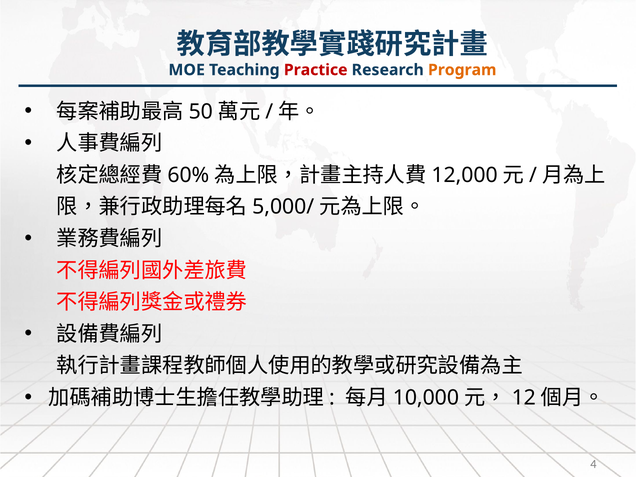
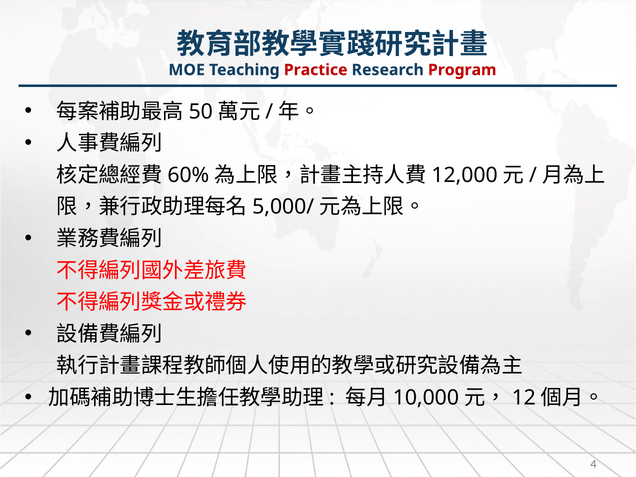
Program colour: orange -> red
